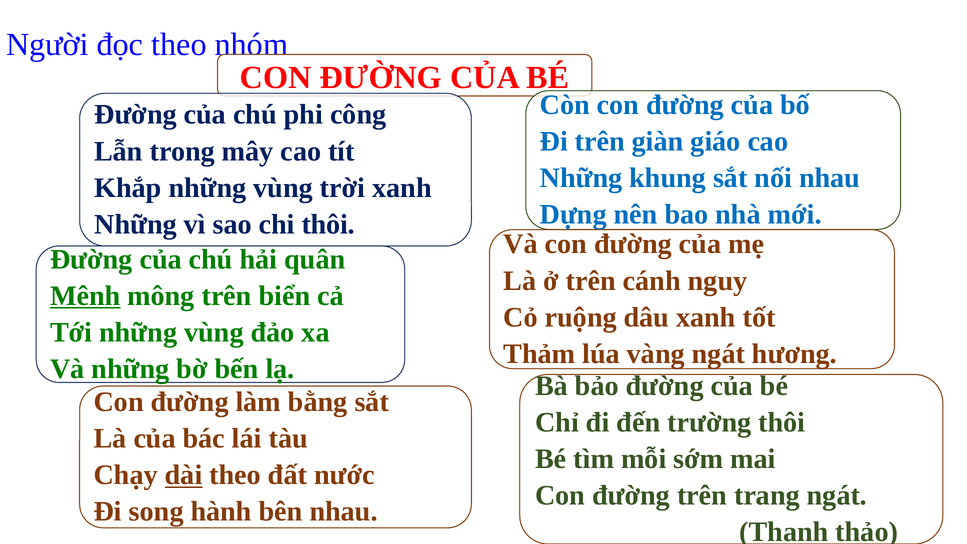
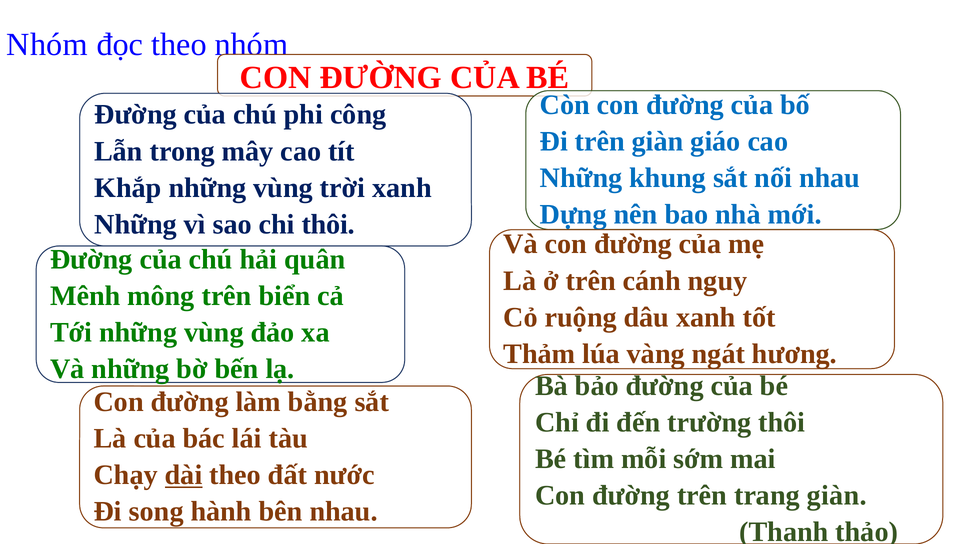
Người at (47, 45): Người -> Nhóm
Mênh underline: present -> none
trang ngát: ngát -> giàn
